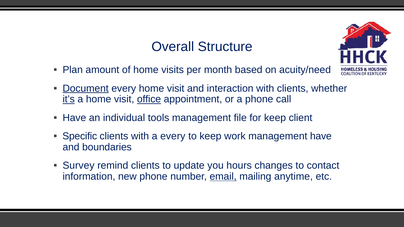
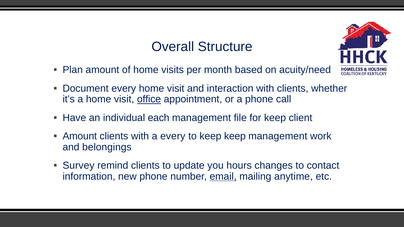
Document underline: present -> none
it’s underline: present -> none
tools: tools -> each
Specific at (80, 136): Specific -> Amount
keep work: work -> keep
management have: have -> work
boundaries: boundaries -> belongings
